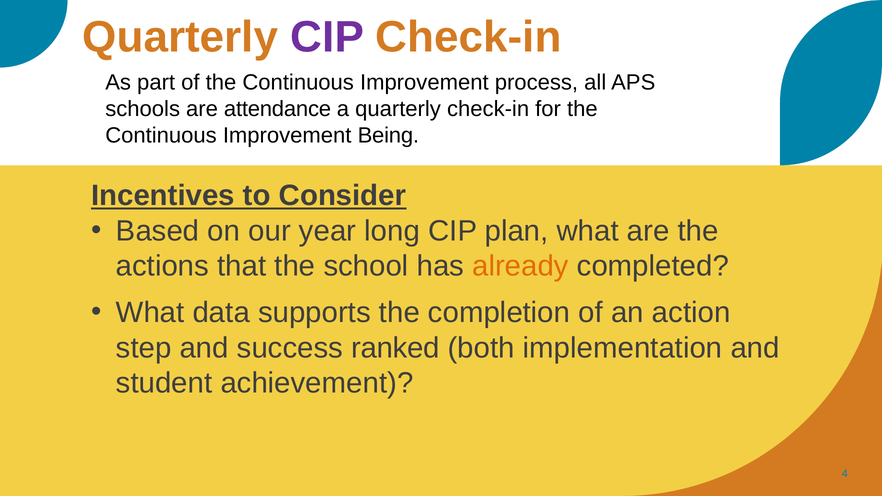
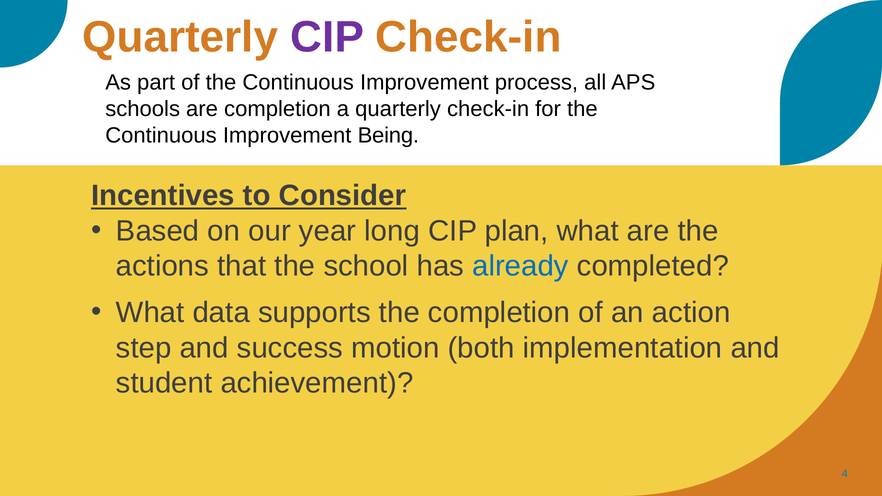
are attendance: attendance -> completion
already colour: orange -> blue
ranked: ranked -> motion
